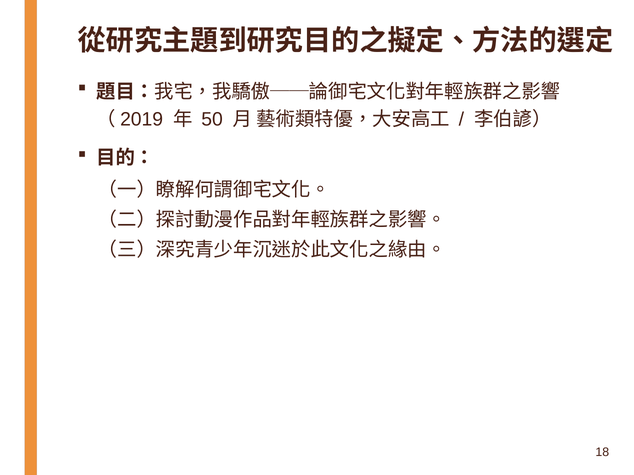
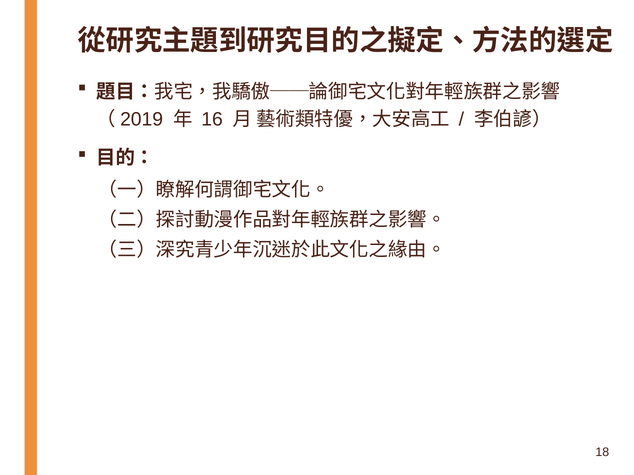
50: 50 -> 16
